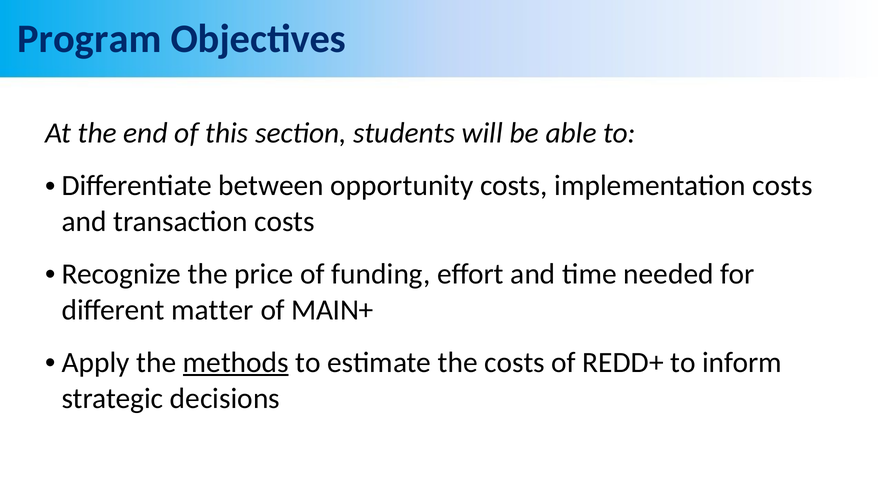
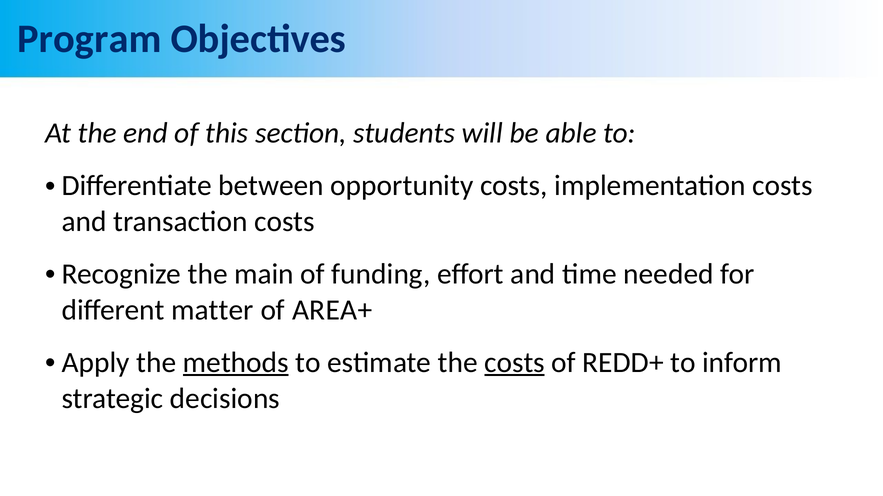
price: price -> main
MAIN+: MAIN+ -> AREA+
costs at (515, 363) underline: none -> present
